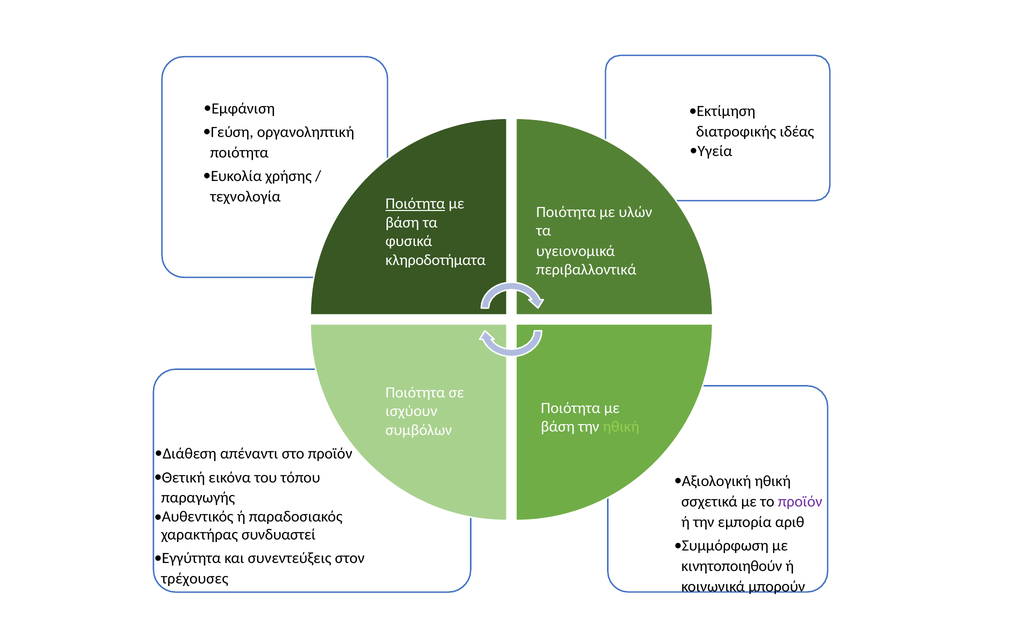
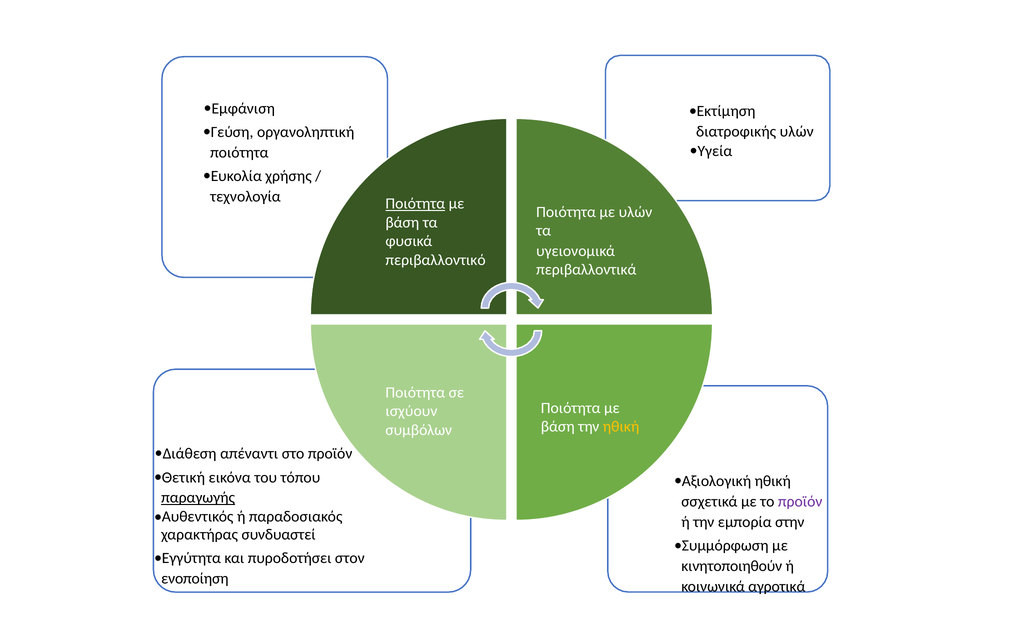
ιδέας at (797, 132): ιδέας -> υλών
κληροδοτήματα: κληροδοτήματα -> περιβαλλοντικό
ηθική at (621, 427) colour: light green -> yellow
παραγωγής underline: none -> present
αριθ: αριθ -> στην
συνεντεύξεις: συνεντεύξεις -> πυροδοτήσει
τρέχουσες: τρέχουσες -> ενοποίηση
μπορούν: μπορούν -> αγροτικά
